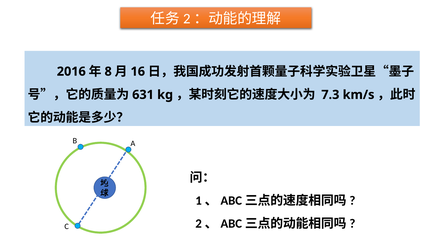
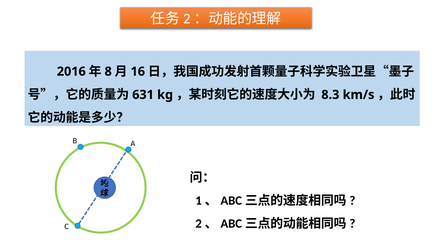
7.3: 7.3 -> 8.3
